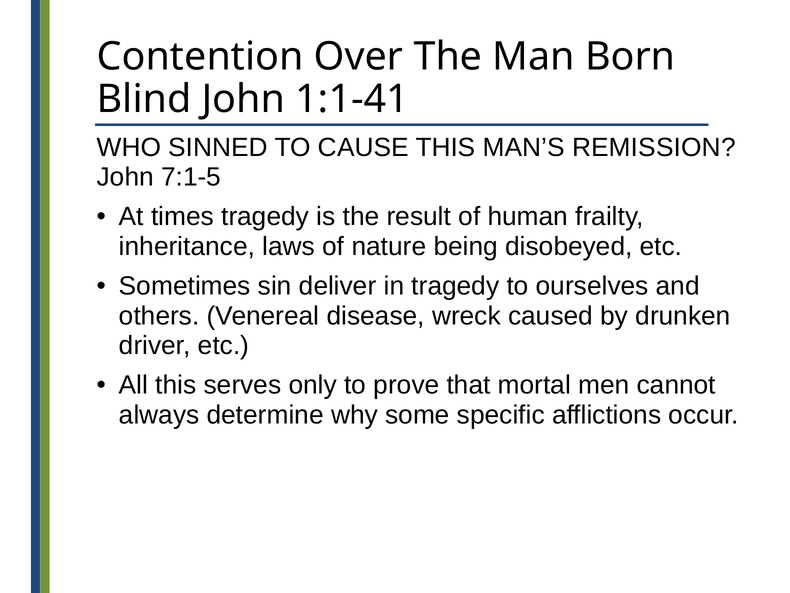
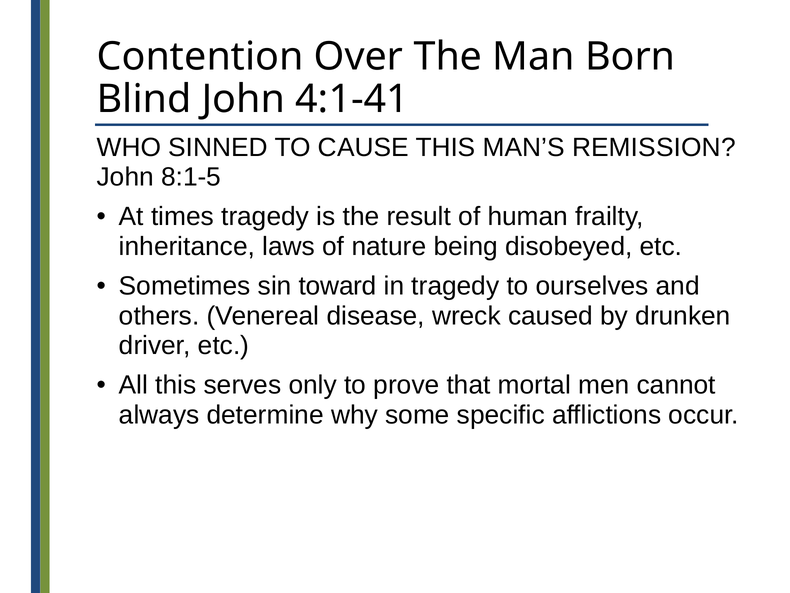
1:1-41: 1:1-41 -> 4:1-41
7:1-5: 7:1-5 -> 8:1-5
deliver: deliver -> toward
